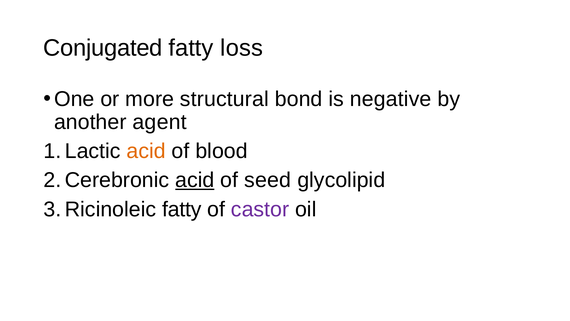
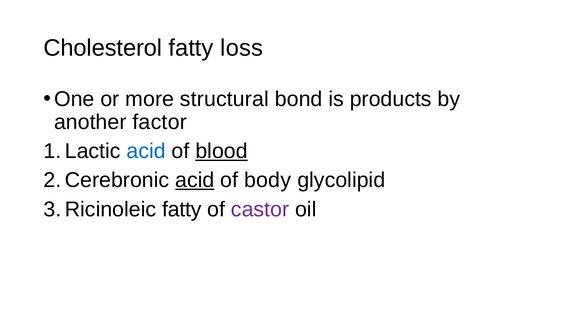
Conjugated: Conjugated -> Cholesterol
negative: negative -> products
agent: agent -> factor
acid at (146, 151) colour: orange -> blue
blood underline: none -> present
seed: seed -> body
